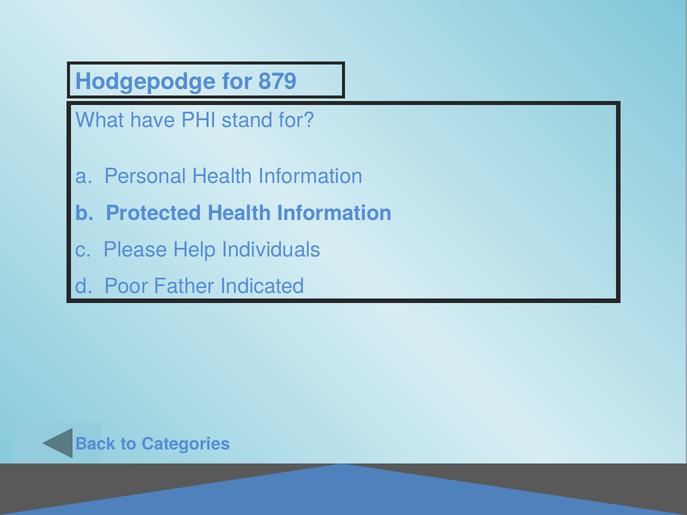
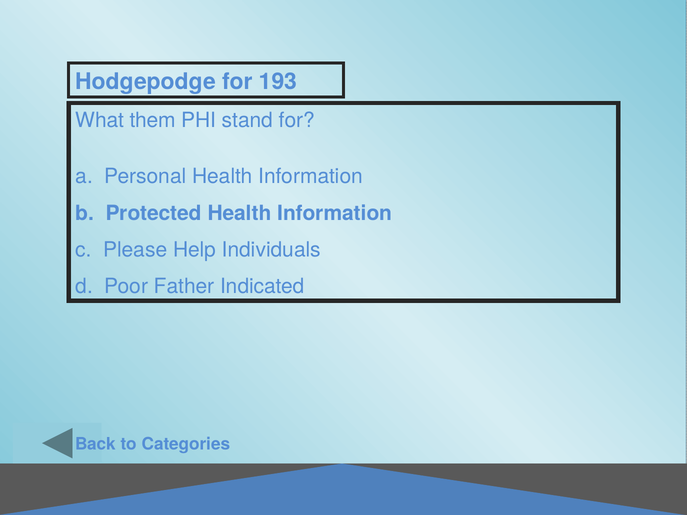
879: 879 -> 193
have: have -> them
